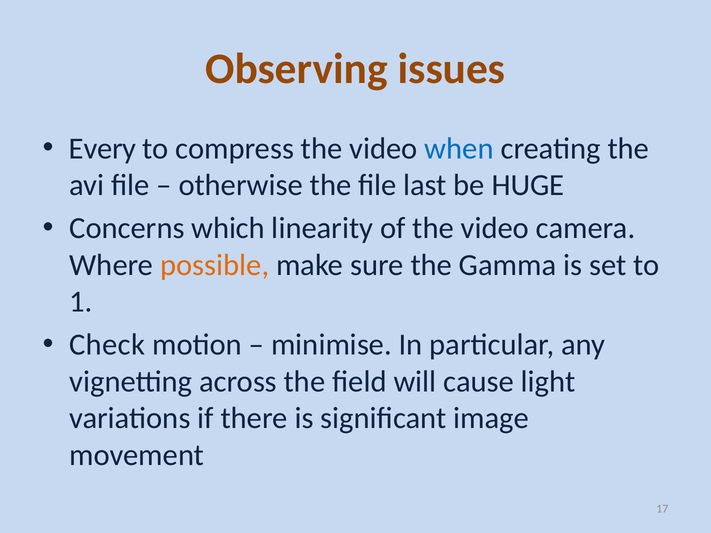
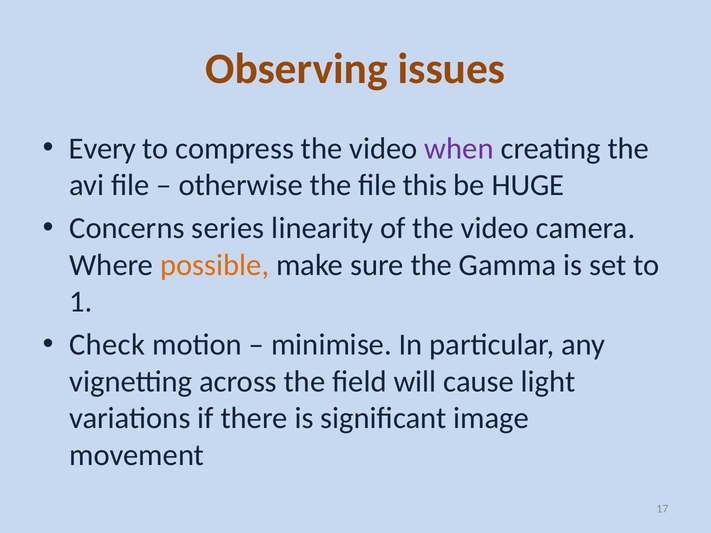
when colour: blue -> purple
last: last -> this
which: which -> series
